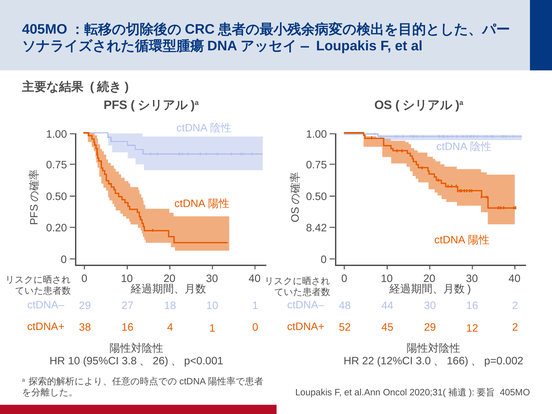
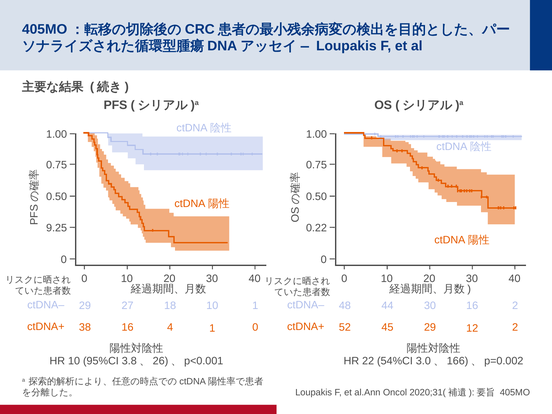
0.20: 0.20 -> 9.25
8.42: 8.42 -> 0.22
12%CI: 12%CI -> 54%CI
